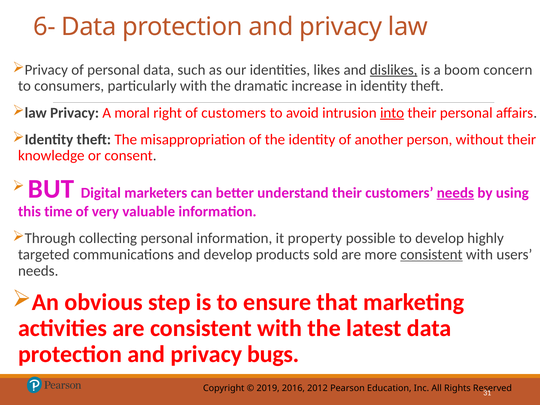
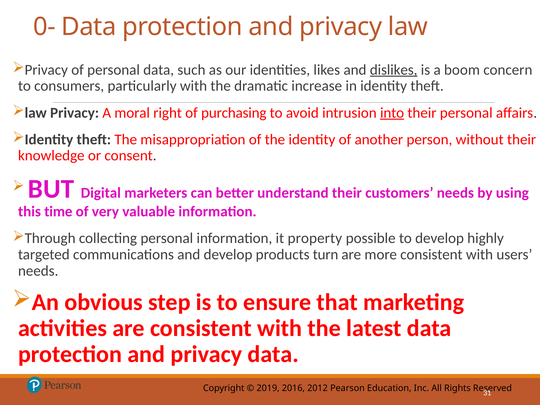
6-: 6- -> 0-
of customers: customers -> purchasing
needs at (455, 193) underline: present -> none
sold: sold -> turn
consistent at (431, 255) underline: present -> none
privacy bugs: bugs -> data
